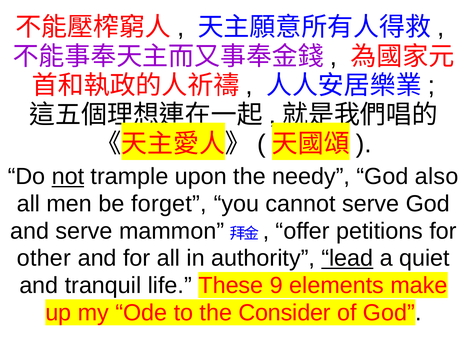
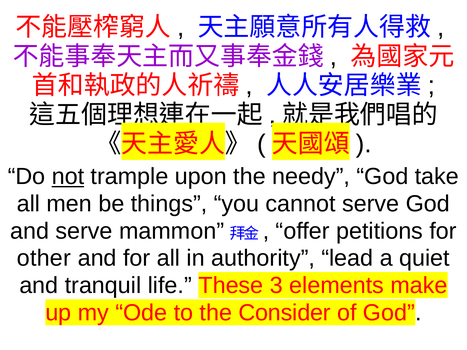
also: also -> take
forget: forget -> things
lead underline: present -> none
9: 9 -> 3
